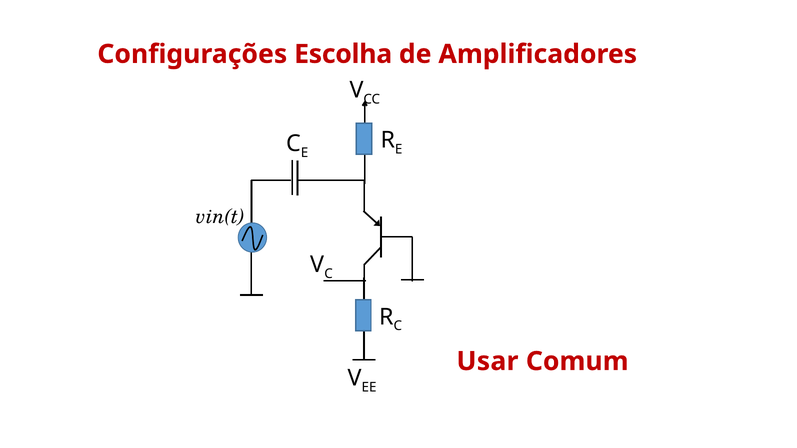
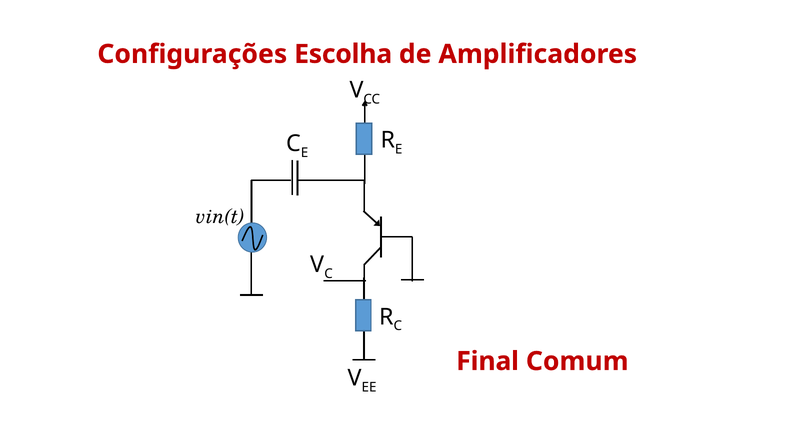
Usar: Usar -> Final
